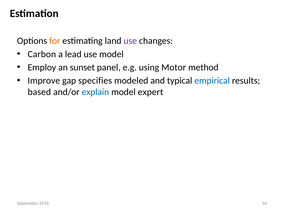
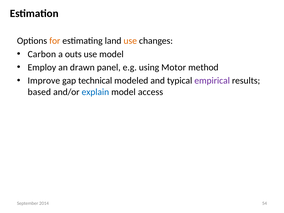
use at (130, 41) colour: purple -> orange
lead: lead -> outs
sunset: sunset -> drawn
specifies: specifies -> technical
empirical colour: blue -> purple
expert: expert -> access
